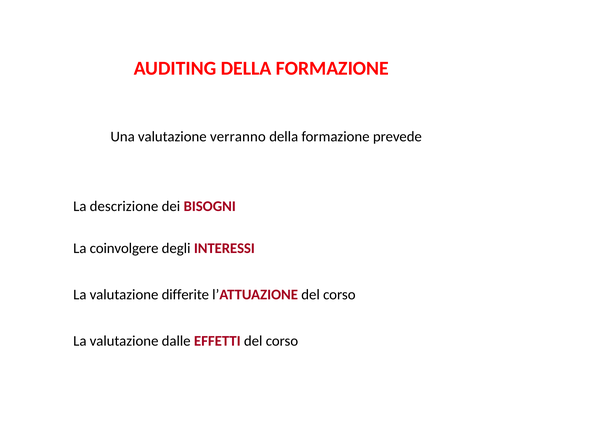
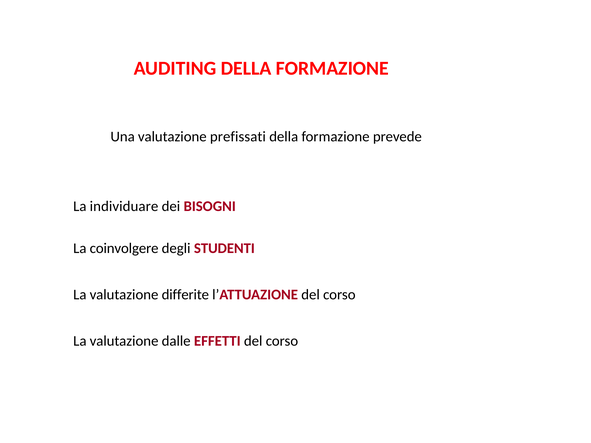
verranno: verranno -> prefissati
descrizione: descrizione -> individuare
INTERESSI: INTERESSI -> STUDENTI
